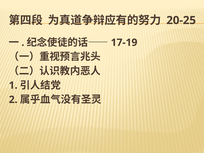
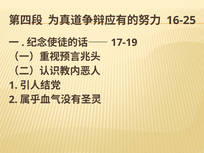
20-25: 20-25 -> 16-25
